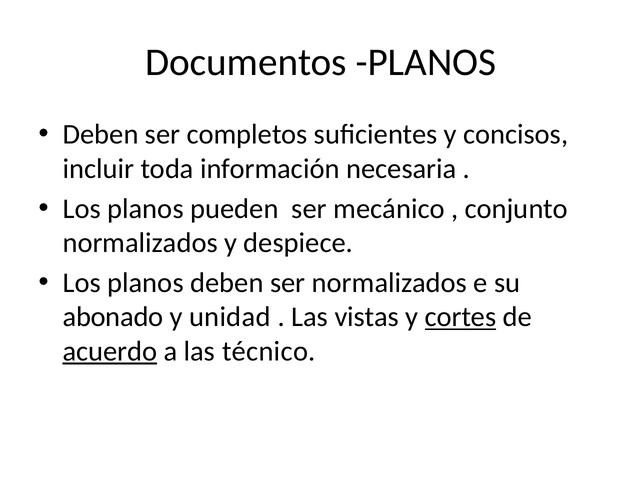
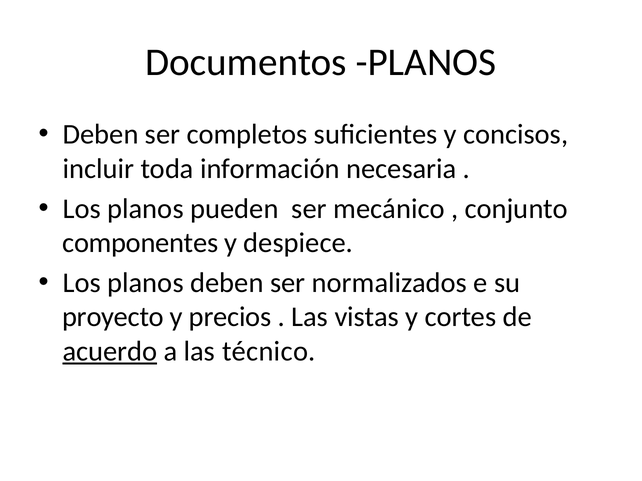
normalizados at (140, 243): normalizados -> componentes
abonado: abonado -> proyecto
unidad: unidad -> precios
cortes underline: present -> none
